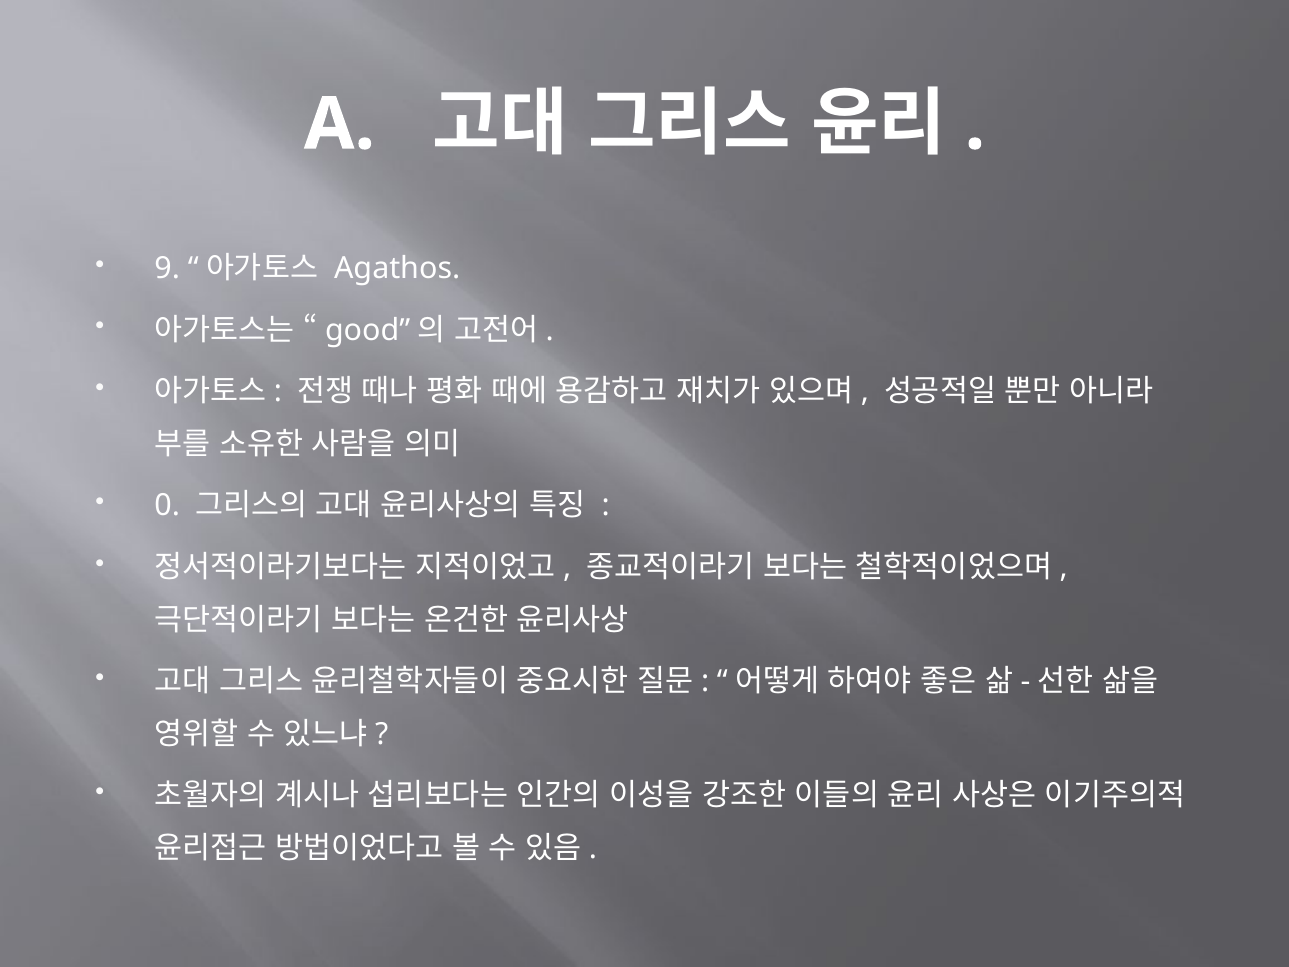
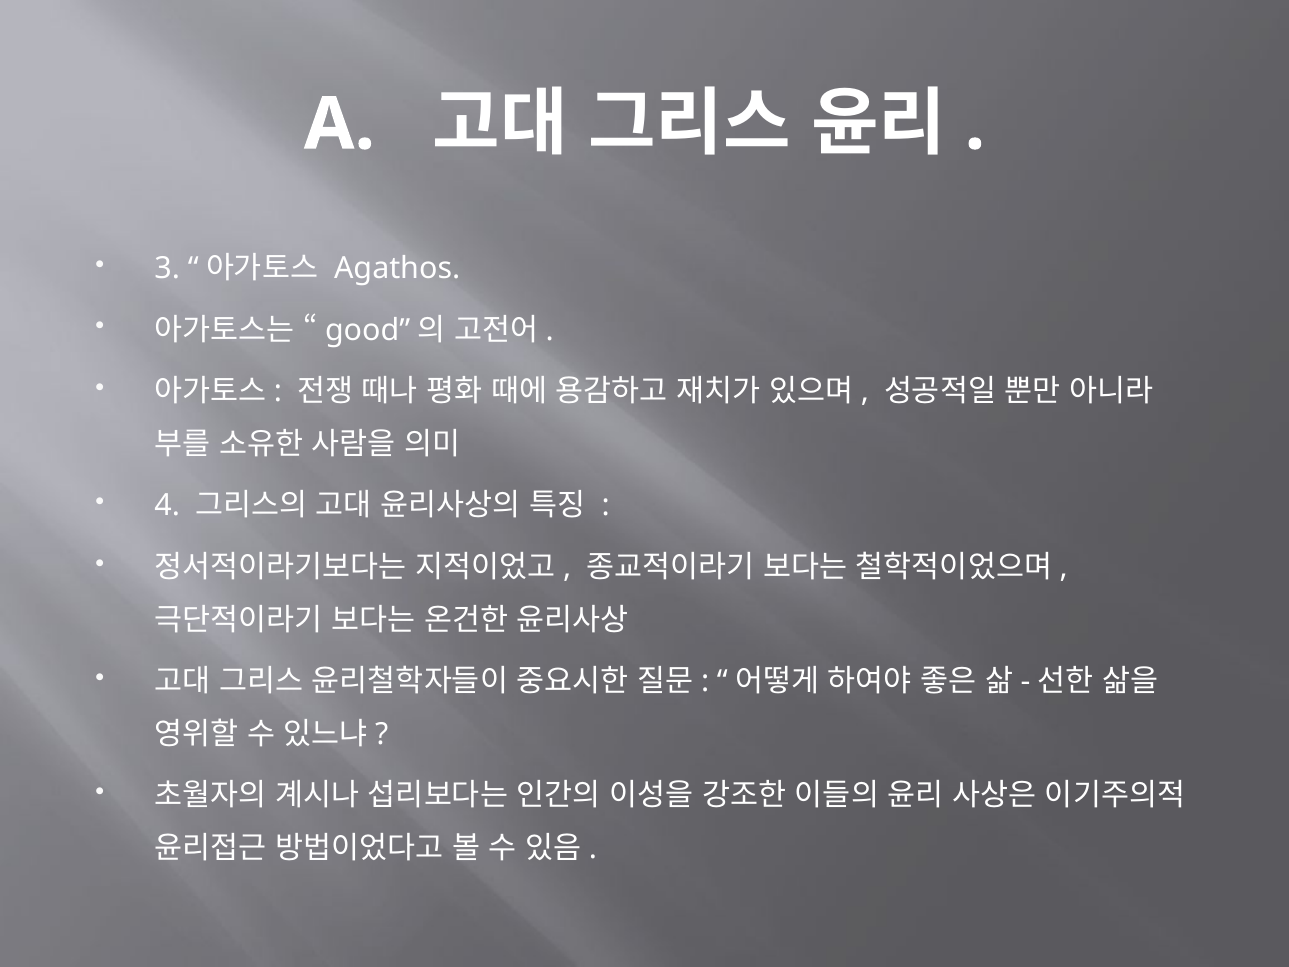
9: 9 -> 3
0: 0 -> 4
